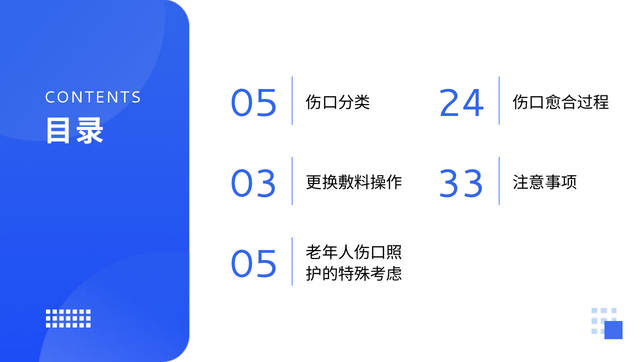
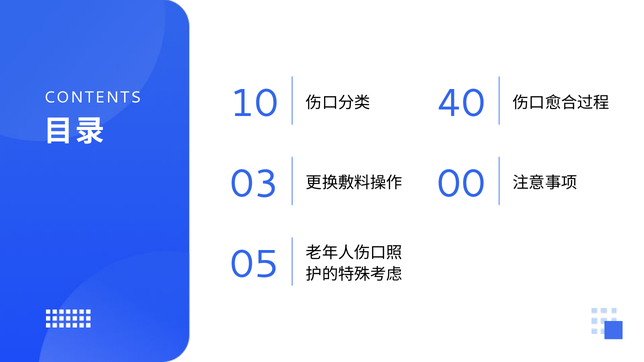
CONTENTS 05: 05 -> 10
24: 24 -> 40
33: 33 -> 00
